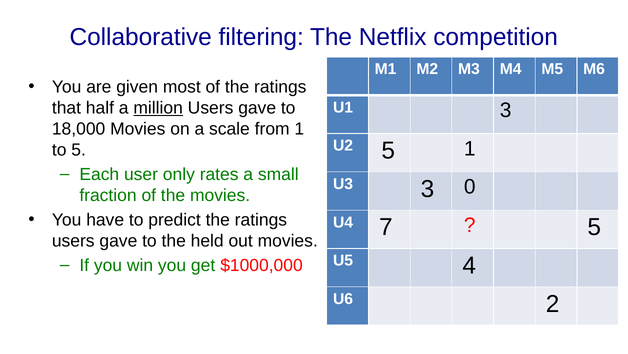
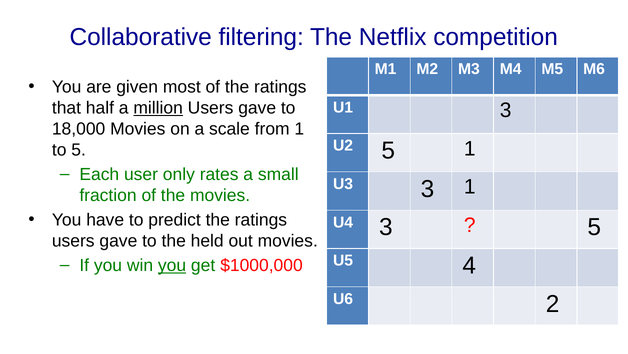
3 0: 0 -> 1
U4 7: 7 -> 3
you at (172, 265) underline: none -> present
